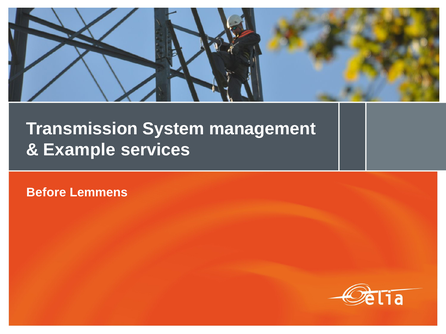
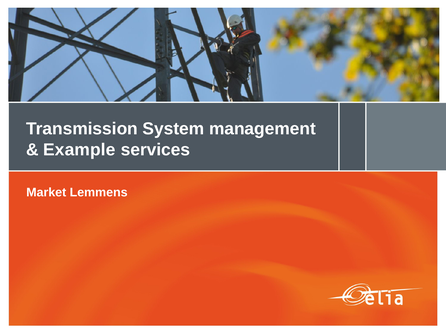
Before: Before -> Market
